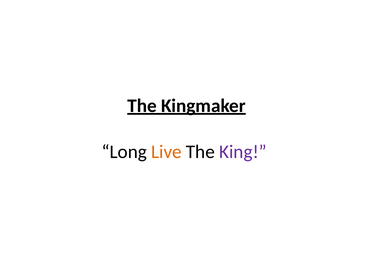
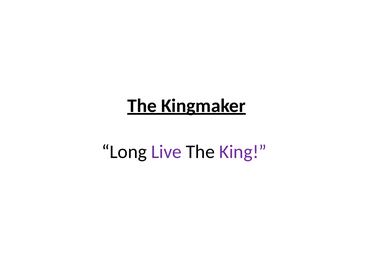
Live colour: orange -> purple
